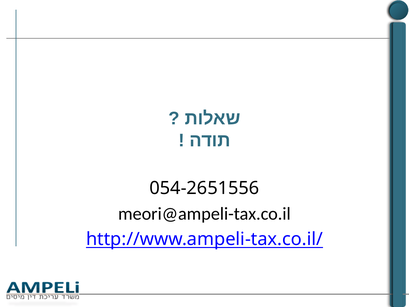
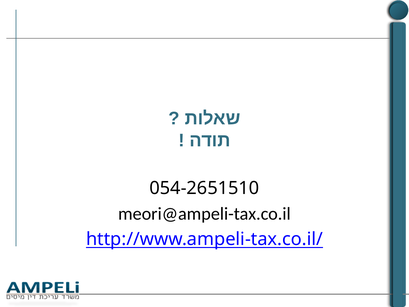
054-2651556: 054-2651556 -> 054-2651510
